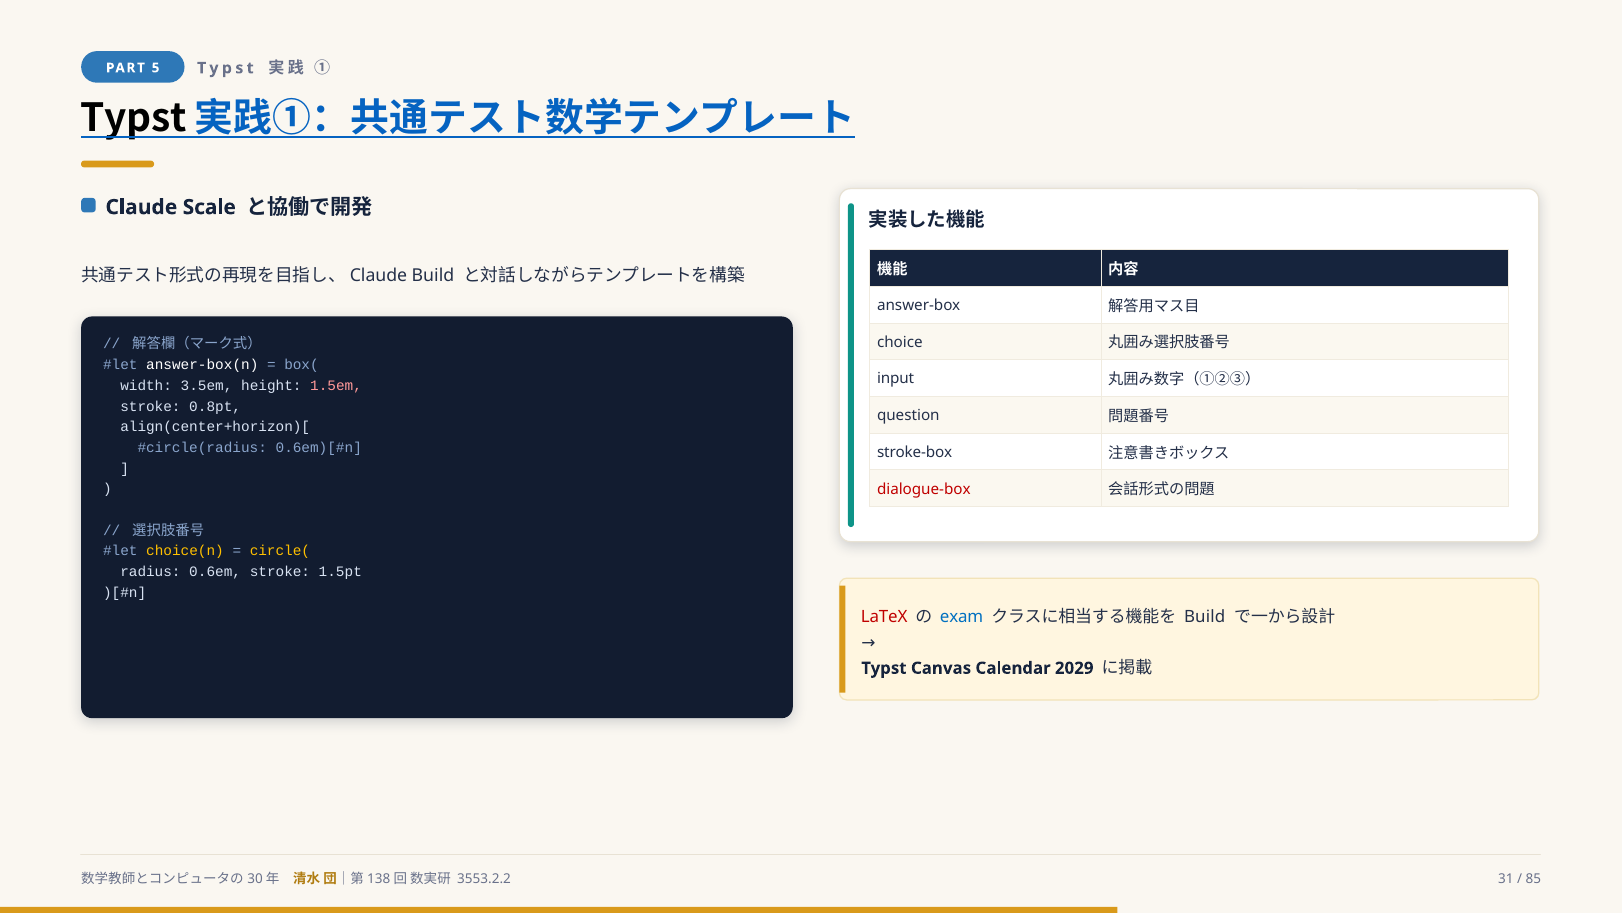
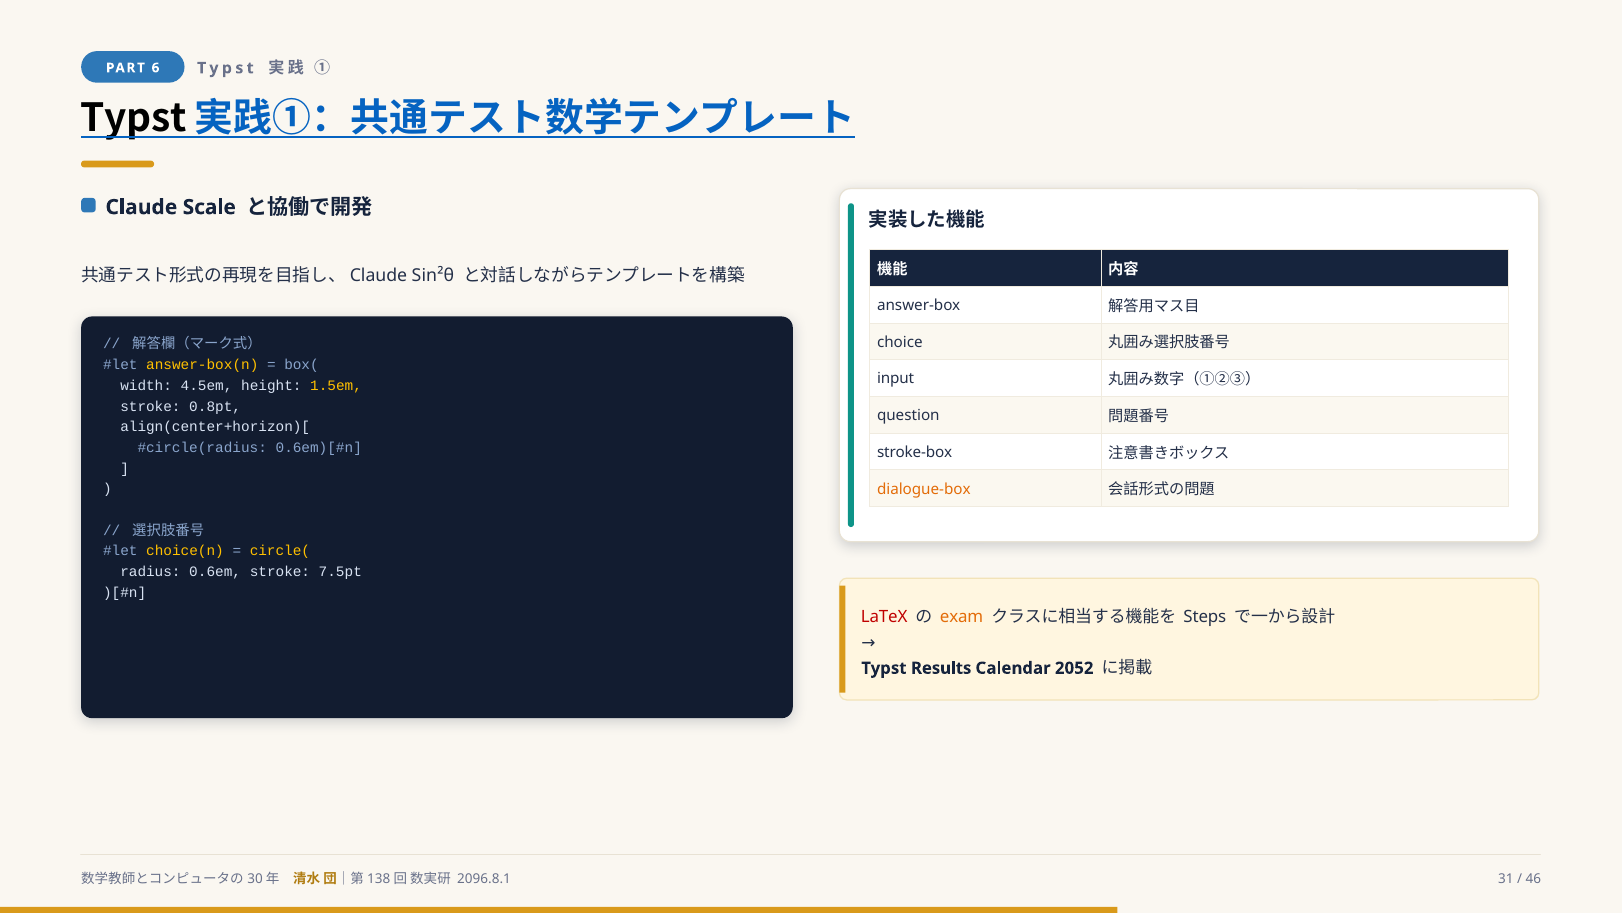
5: 5 -> 6
Build at (433, 275): Build -> Sin²θ
answer-box(n colour: white -> yellow
3.5em: 3.5em -> 4.5em
1.5em colour: pink -> yellow
dialogue-box colour: red -> orange
1.5pt: 1.5pt -> 7.5pt
exam colour: blue -> orange
Build at (1205, 617): Build -> Steps
Canvas: Canvas -> Results
2029: 2029 -> 2052
3553.2.2: 3553.2.2 -> 2096.8.1
85: 85 -> 46
